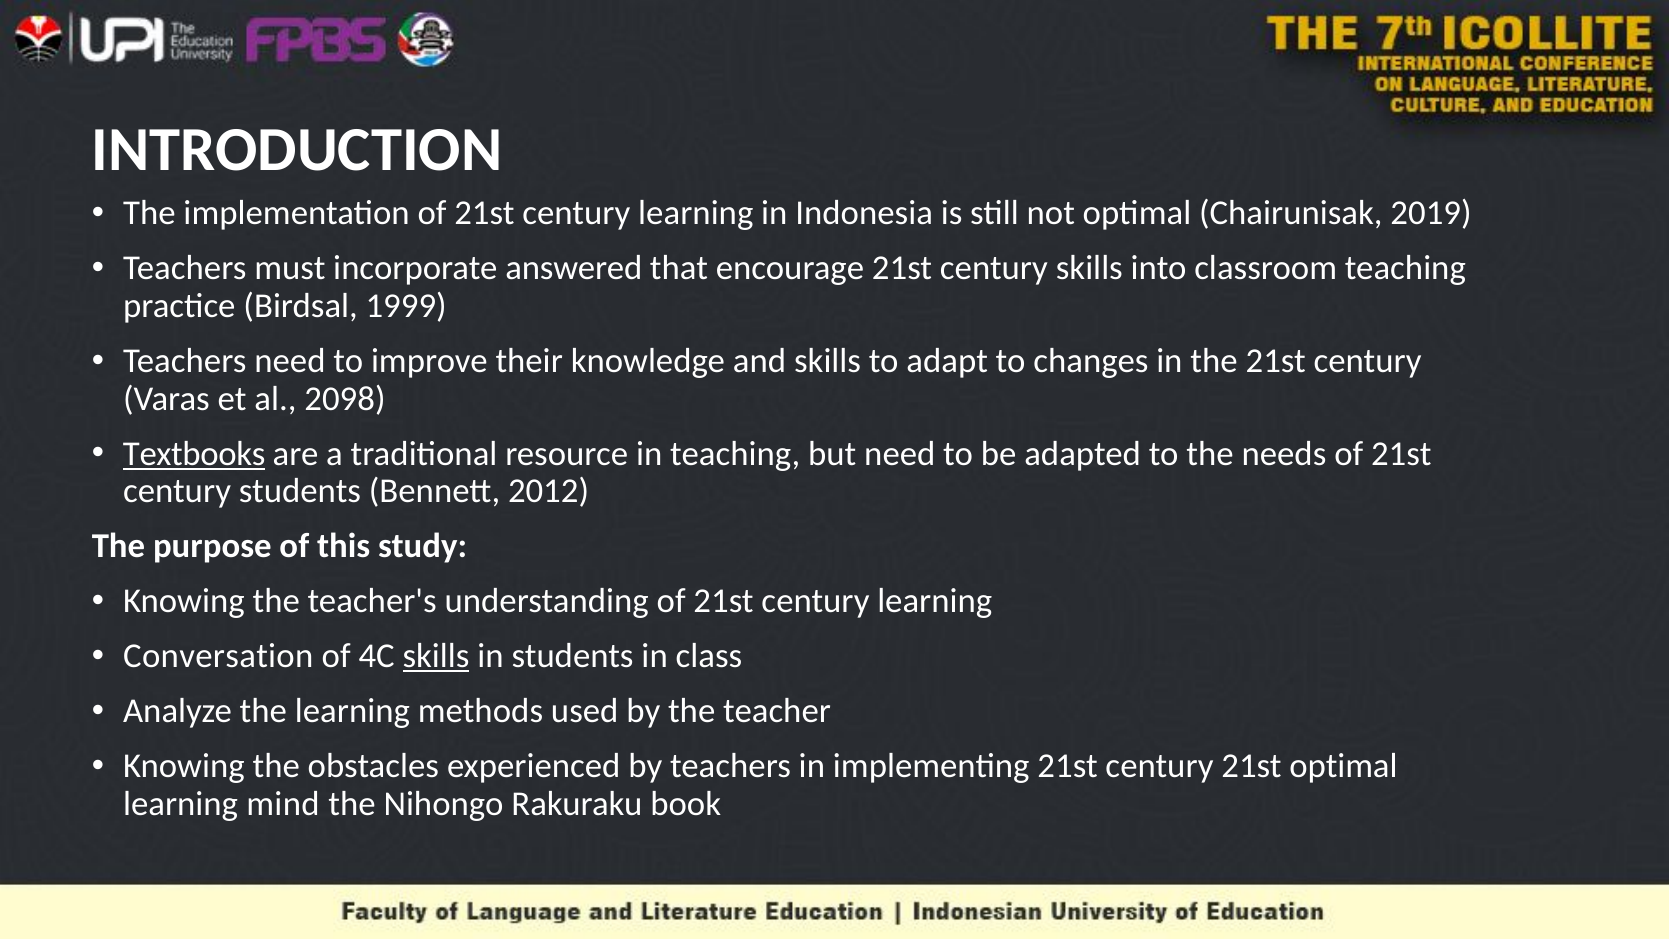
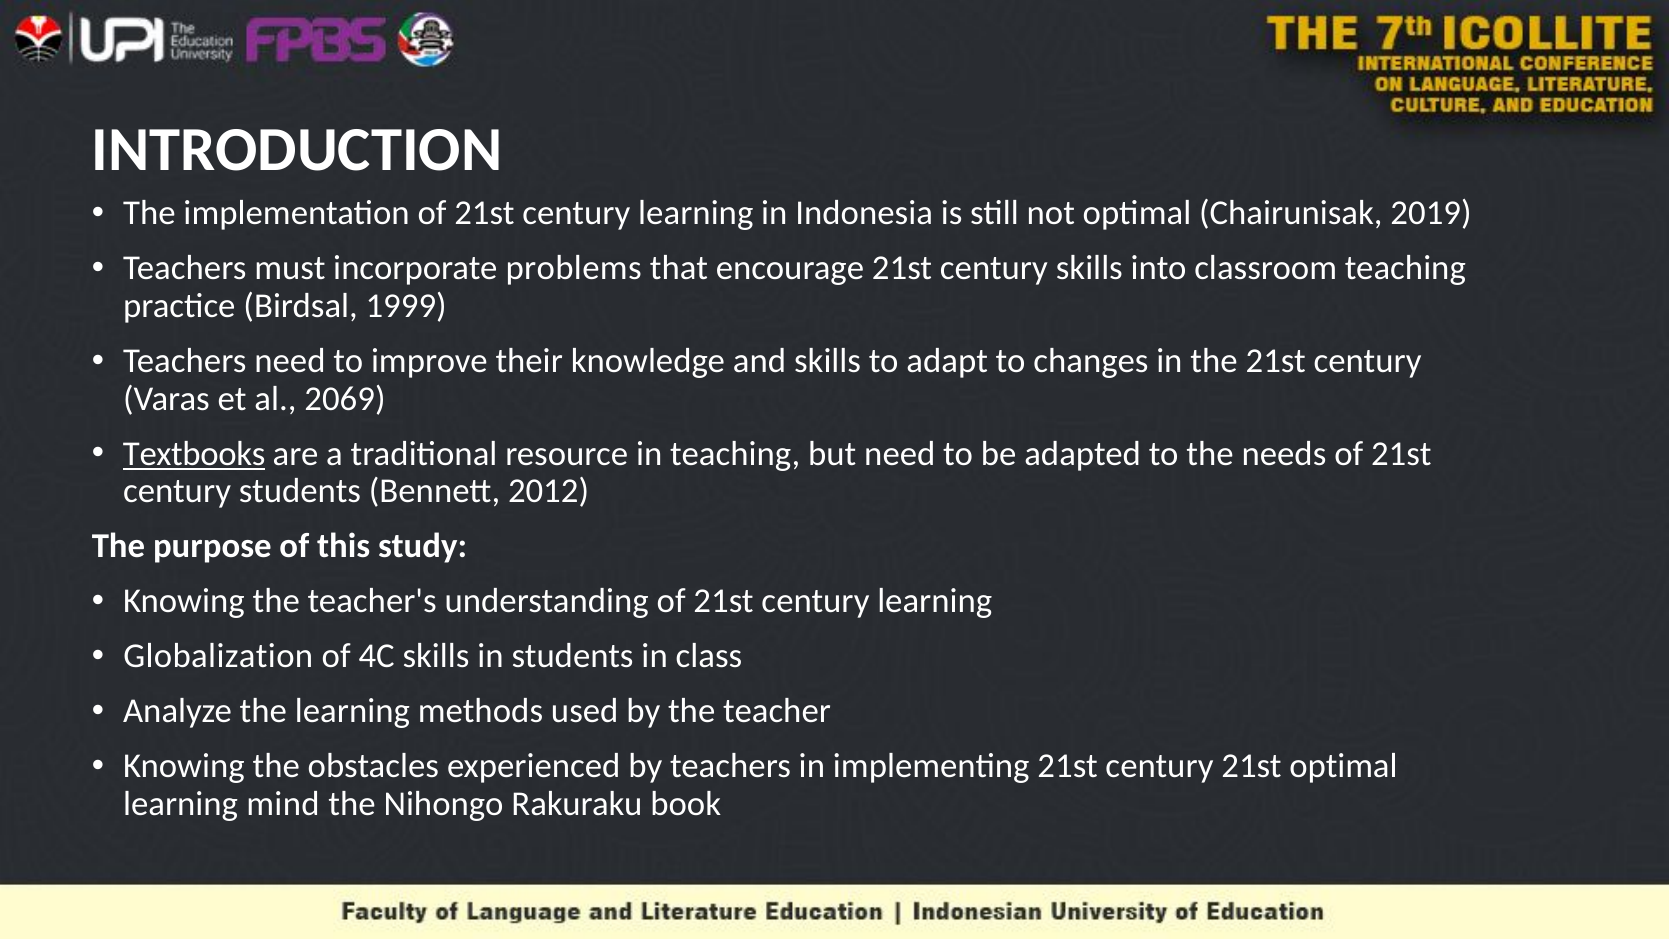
answered: answered -> problems
2098: 2098 -> 2069
Conversation: Conversation -> Globalization
skills at (436, 656) underline: present -> none
